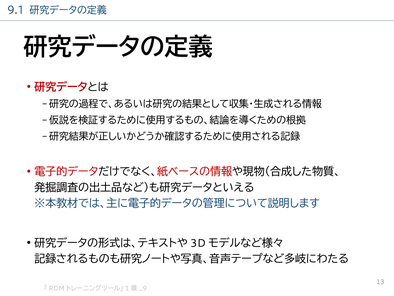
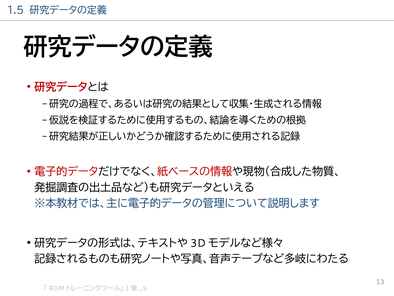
9.1: 9.1 -> 1.5
